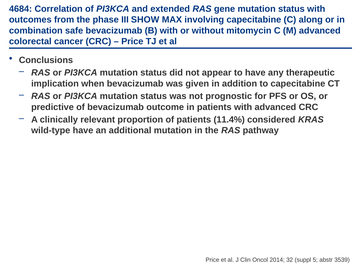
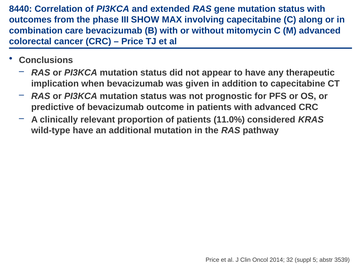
4684: 4684 -> 8440
safe: safe -> care
11.4%: 11.4% -> 11.0%
